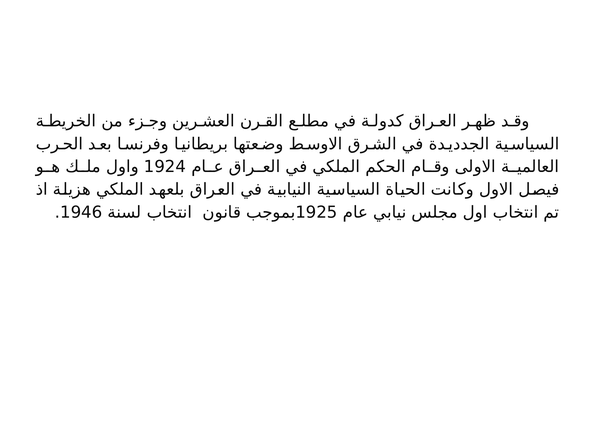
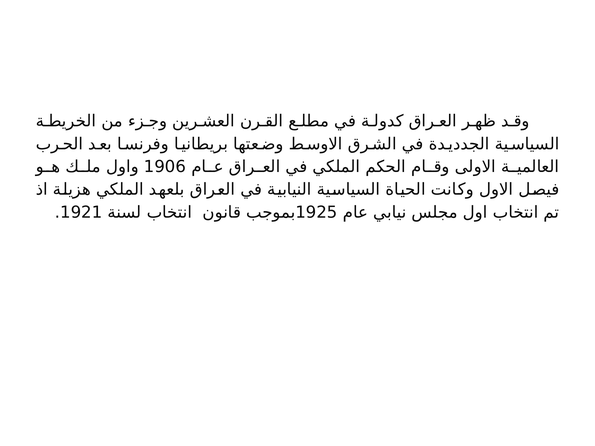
1924: 1924 -> 1906
1946: 1946 -> 1921
